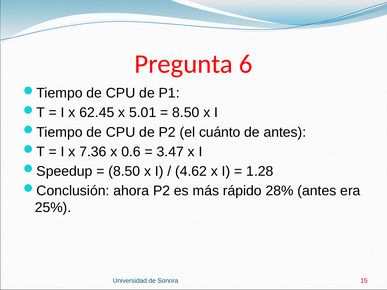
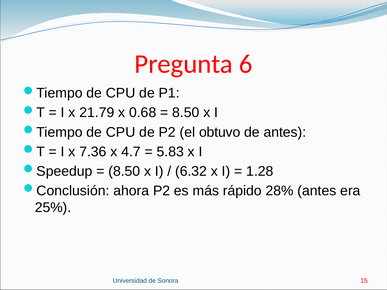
62.45: 62.45 -> 21.79
5.01: 5.01 -> 0.68
cuánto: cuánto -> obtuvo
0.6: 0.6 -> 4.7
3.47: 3.47 -> 5.83
4.62: 4.62 -> 6.32
